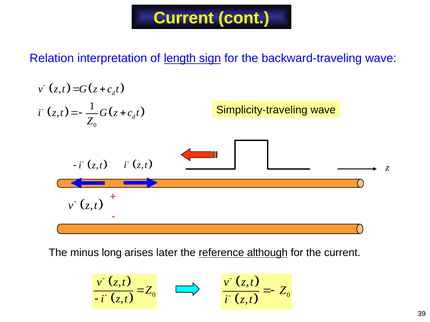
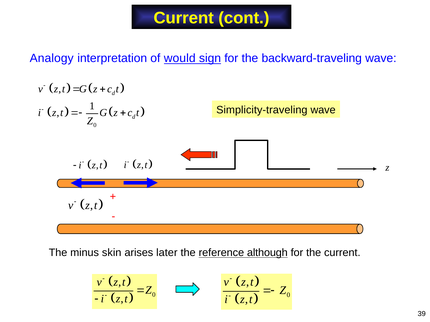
Relation: Relation -> Analogy
length: length -> would
long: long -> skin
